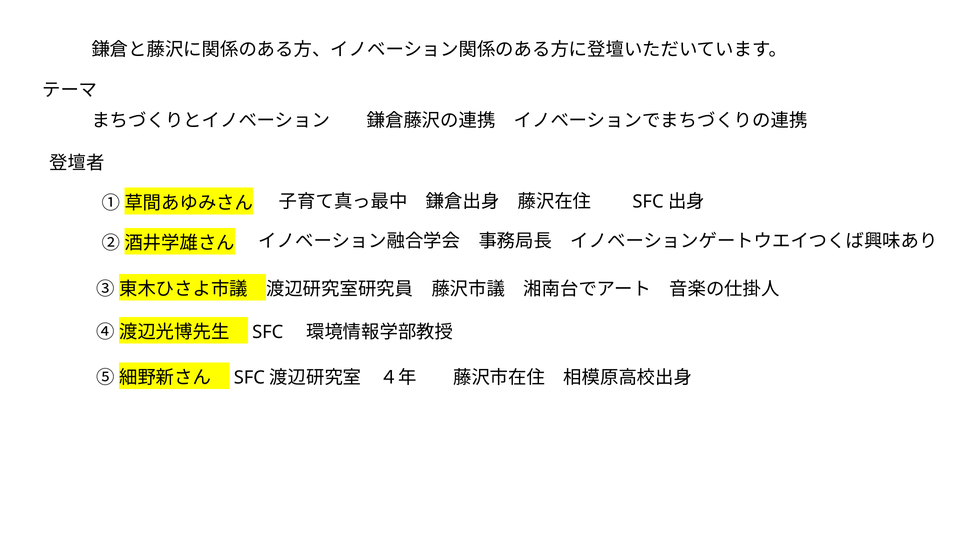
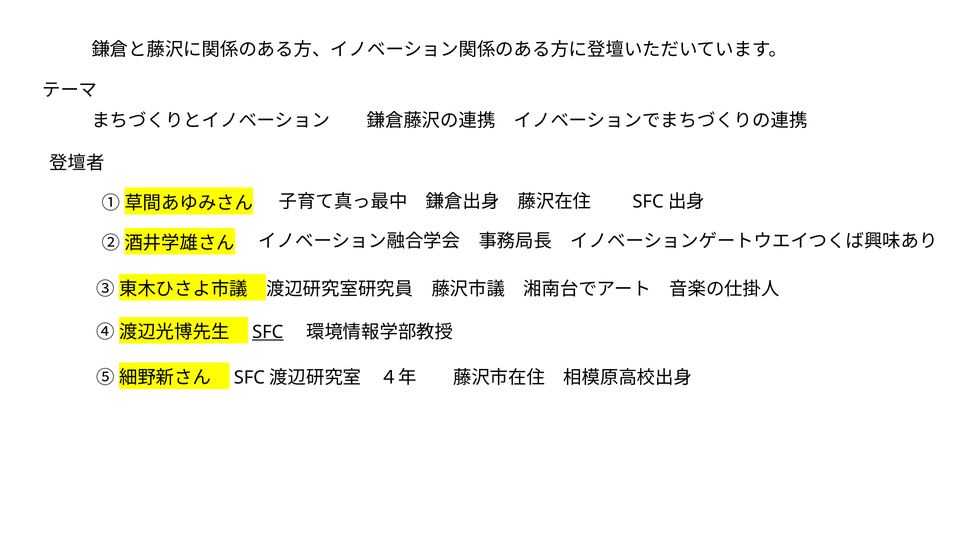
SFC underline: none -> present
